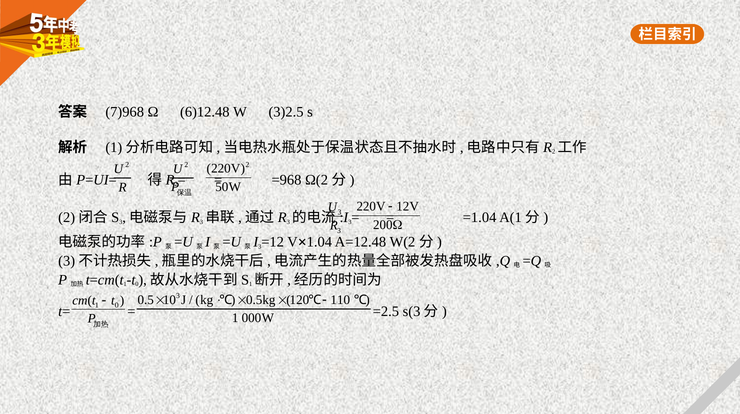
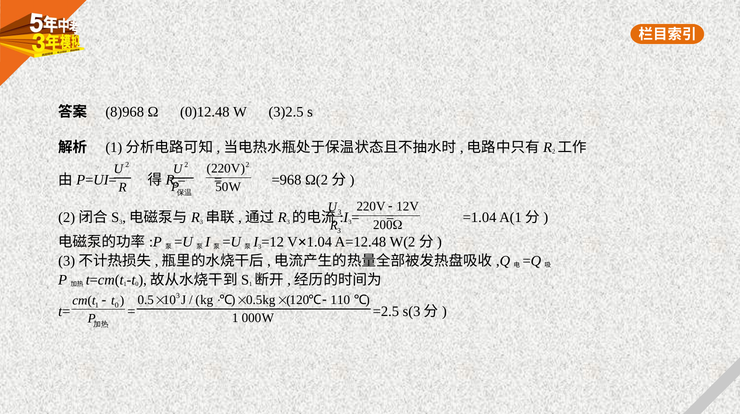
7)968: 7)968 -> 8)968
6)12.48: 6)12.48 -> 0)12.48
